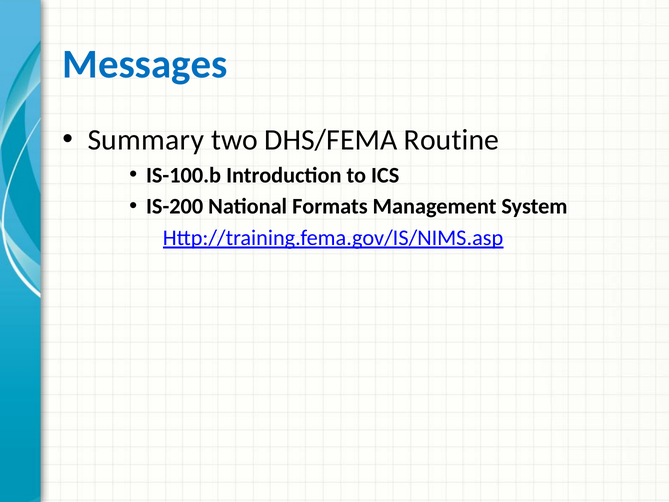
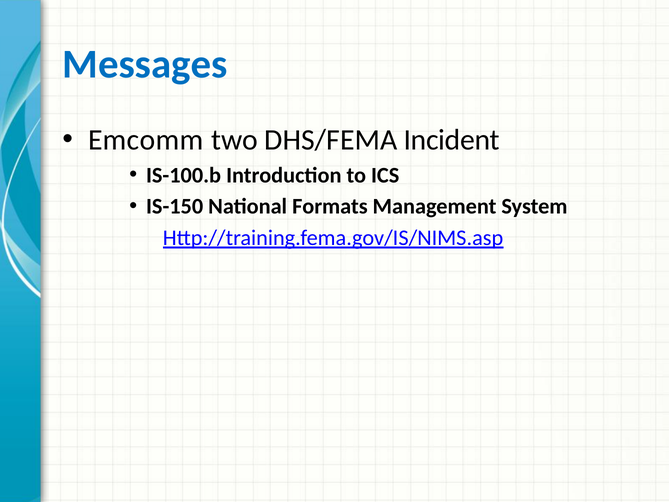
Summary: Summary -> Emcomm
Routine: Routine -> Incident
IS-200: IS-200 -> IS-150
